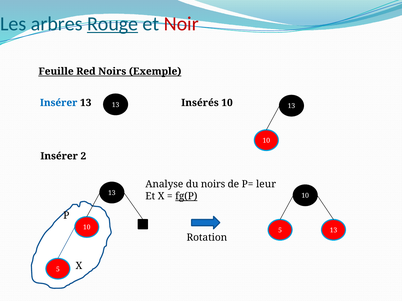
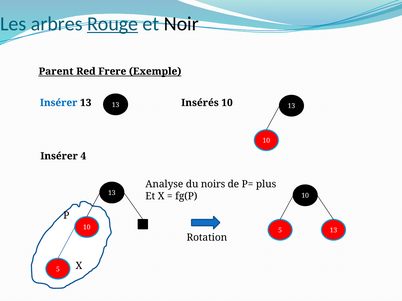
Noir colour: red -> black
Feuille: Feuille -> Parent
Red Noirs: Noirs -> Frere
2: 2 -> 4
leur: leur -> plus
fg(P underline: present -> none
